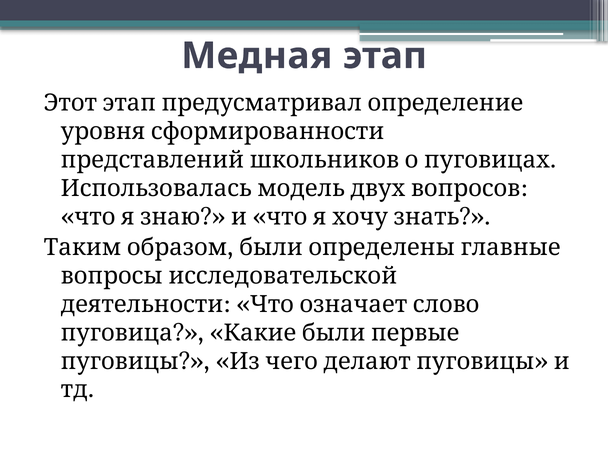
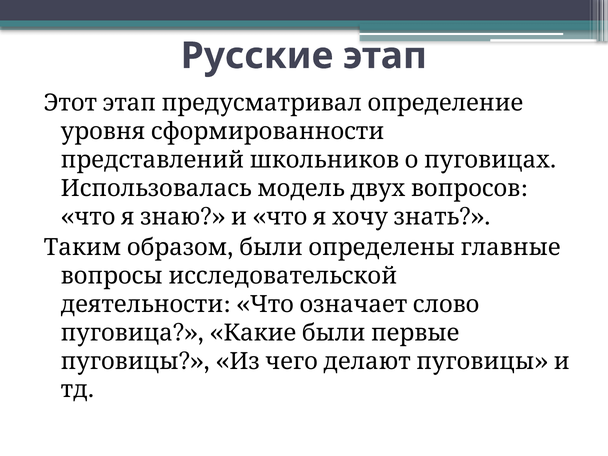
Медная: Медная -> Русские
